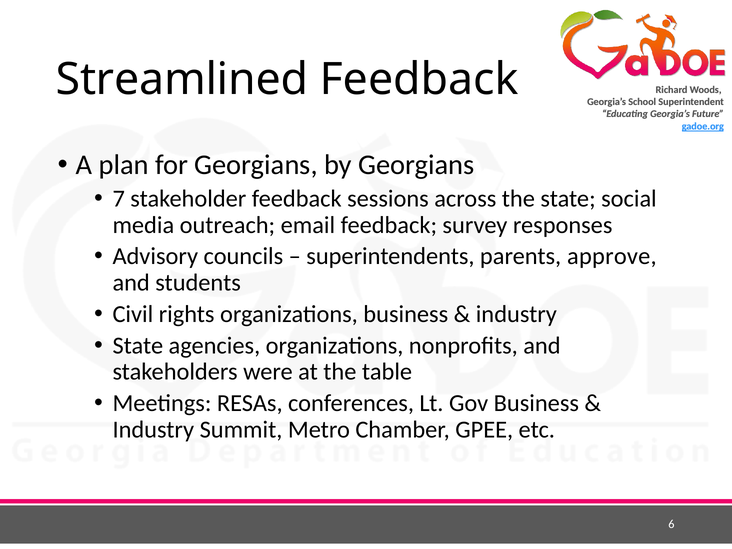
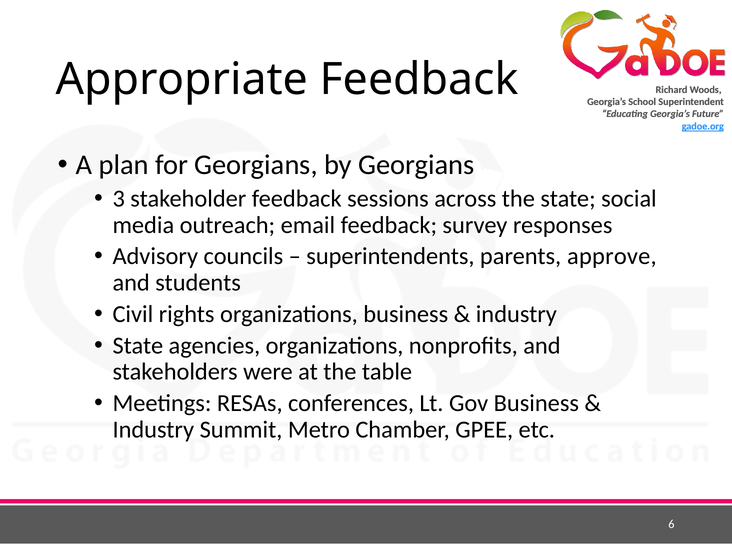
Streamlined: Streamlined -> Appropriate
7: 7 -> 3
